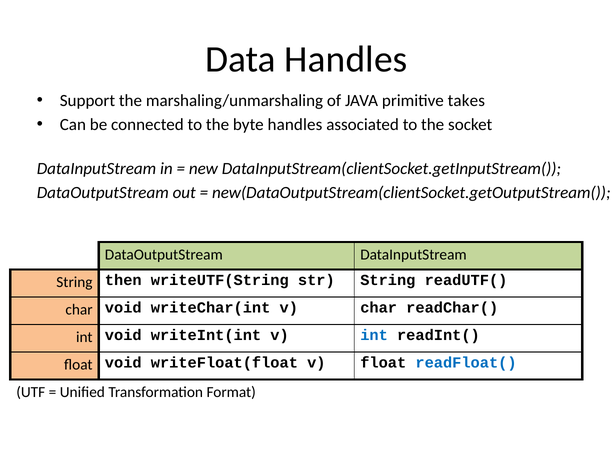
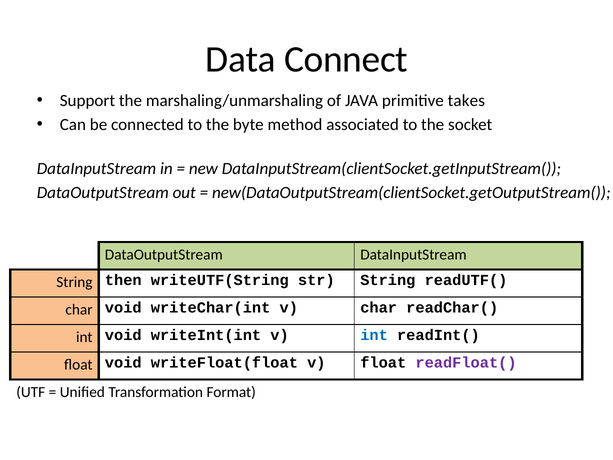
Data Handles: Handles -> Connect
byte handles: handles -> method
readFloat( colour: blue -> purple
